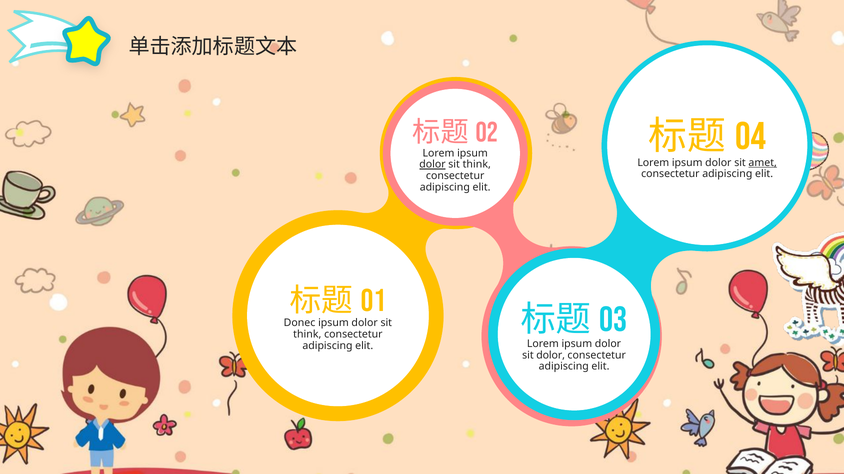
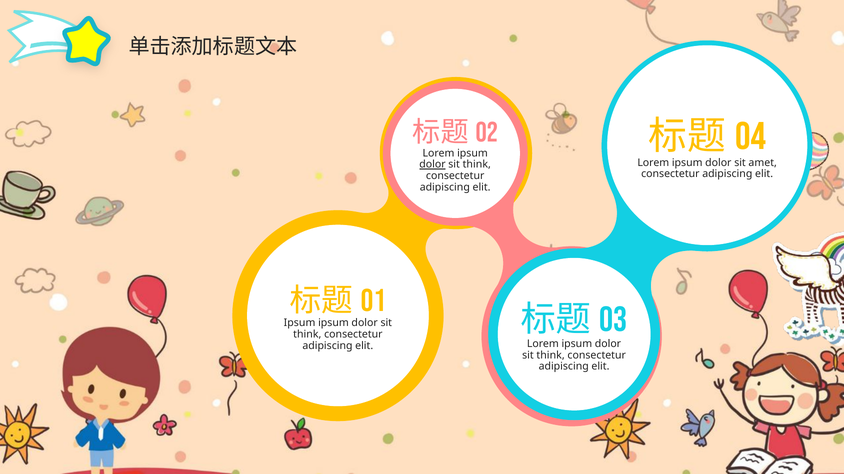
amet underline: present -> none
Donec at (300, 324): Donec -> Ipsum
dolor at (551, 356): dolor -> think
